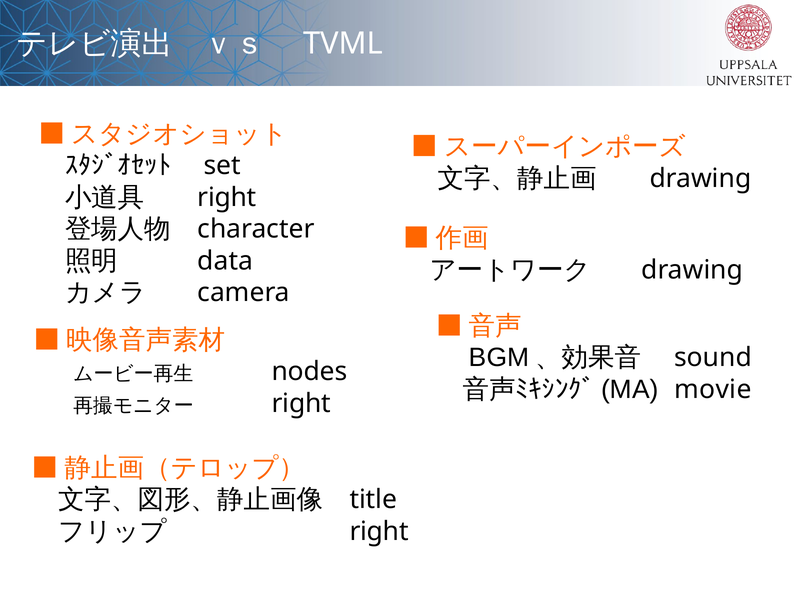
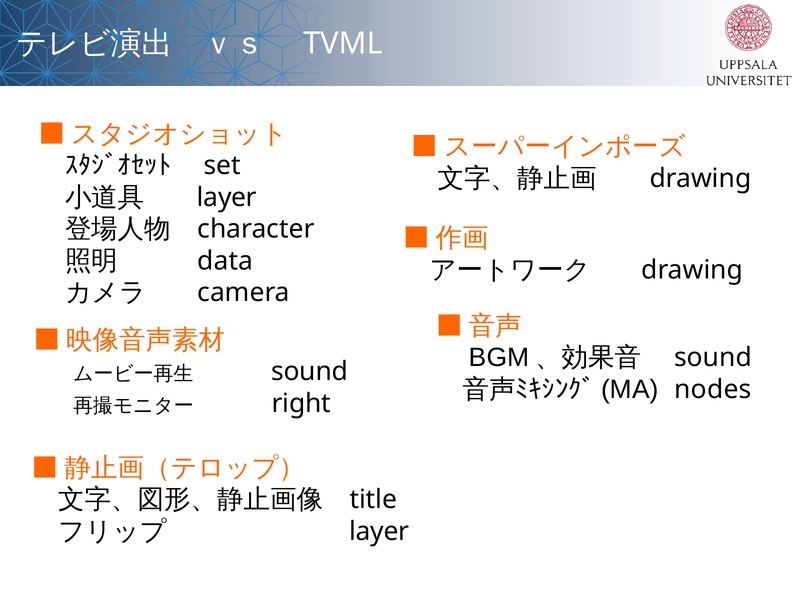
right at (227, 197): right -> layer
nodes at (310, 371): nodes -> sound
movie: movie -> nodes
right at (379, 531): right -> layer
